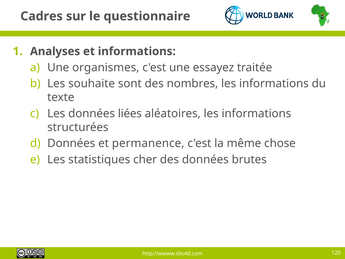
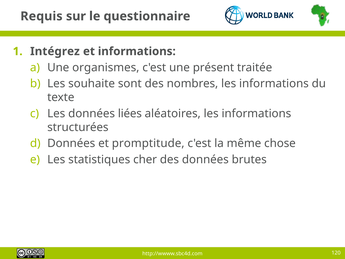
Cadres: Cadres -> Requis
Analyses: Analyses -> Intégrez
essayez: essayez -> présent
permanence: permanence -> promptitude
